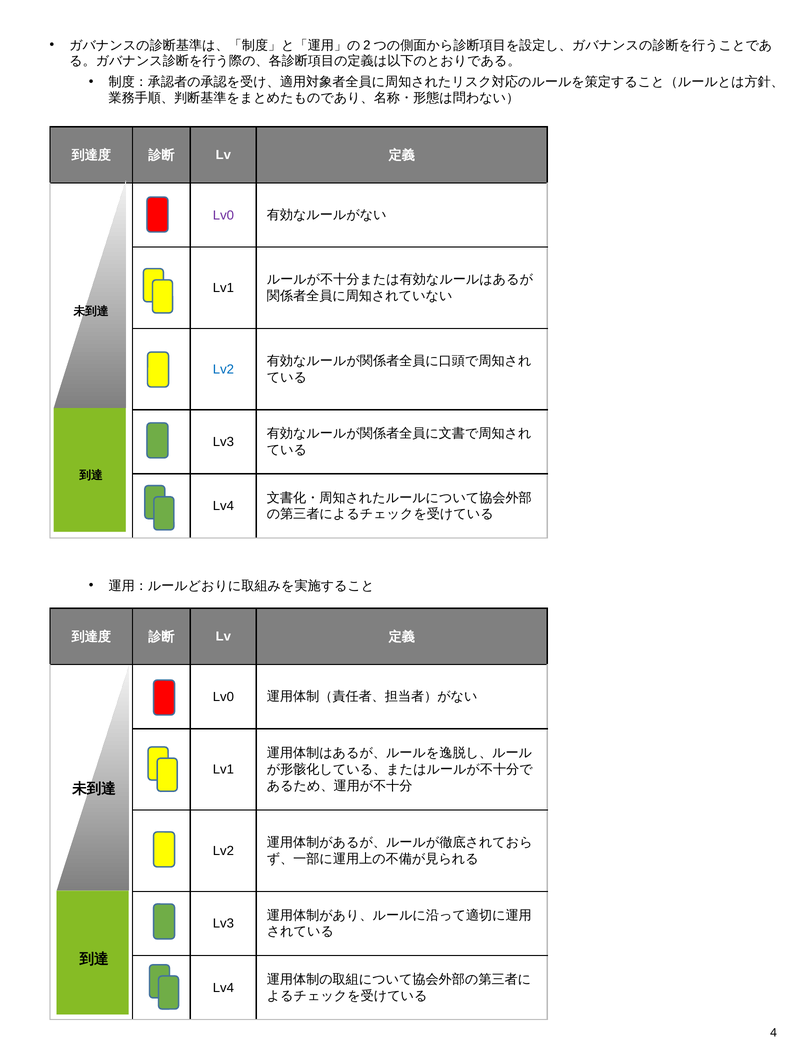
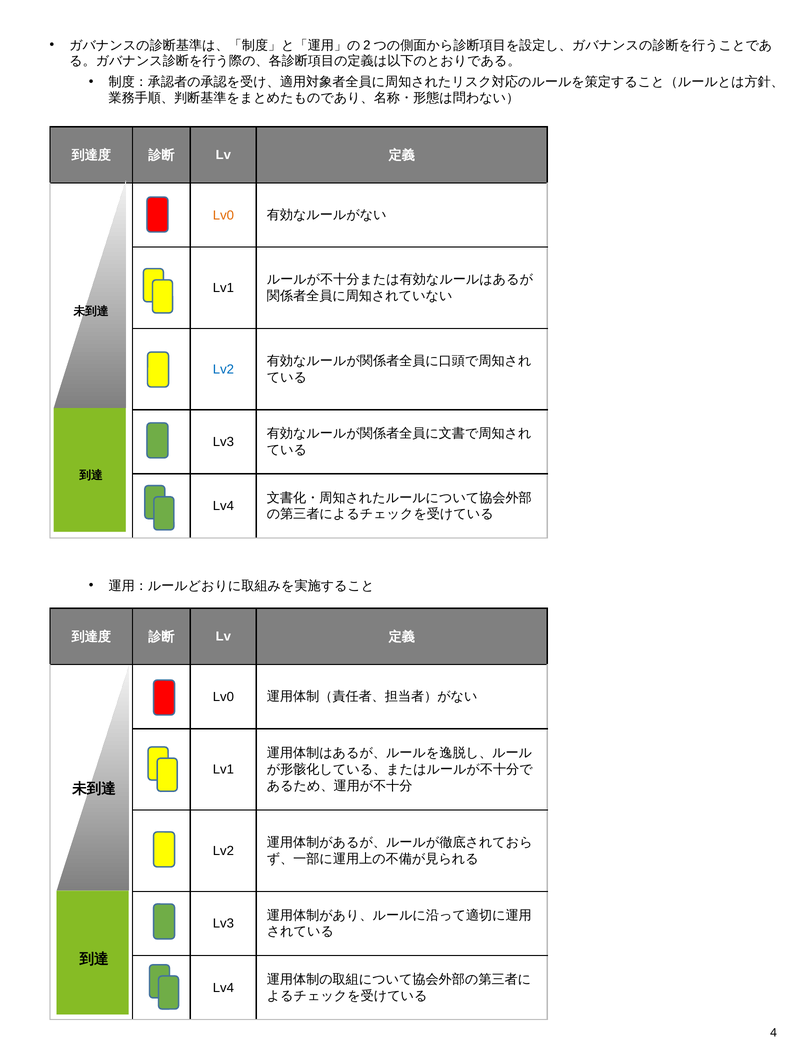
Lv0 at (223, 215) colour: purple -> orange
